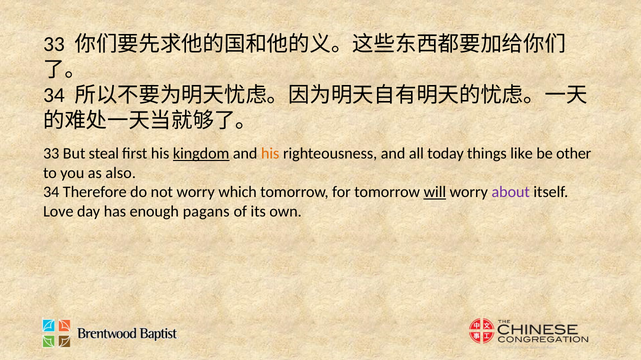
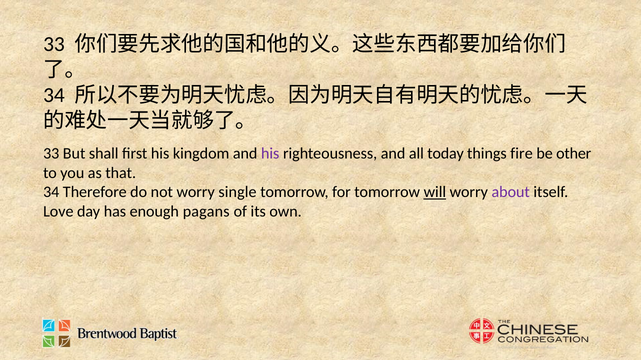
steal: steal -> shall
kingdom underline: present -> none
his at (270, 154) colour: orange -> purple
like: like -> fire
also: also -> that
which: which -> single
